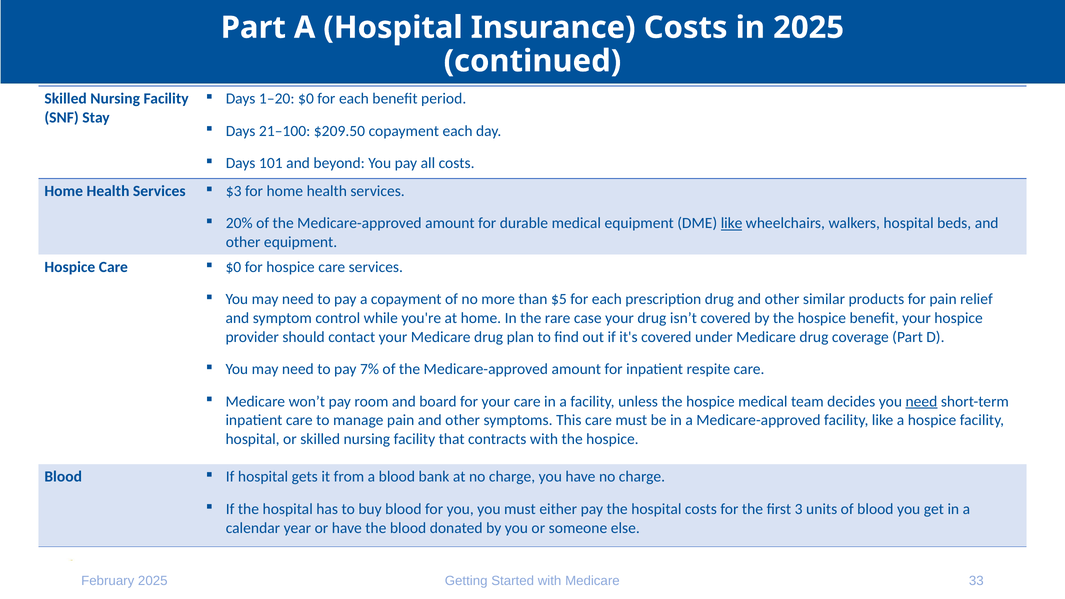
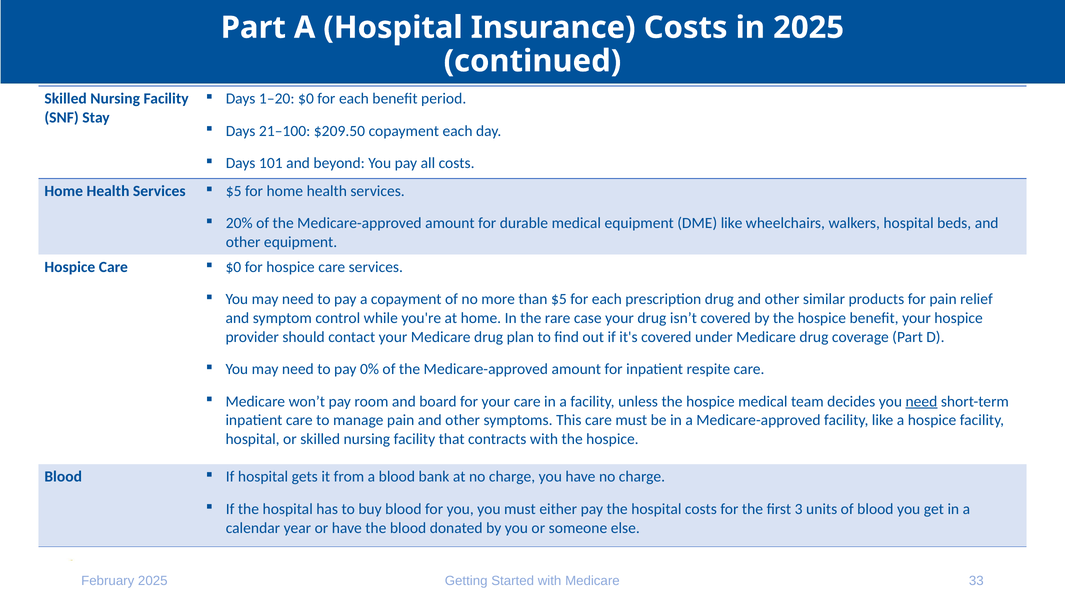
$3 at (234, 191): $3 -> $5
like at (732, 223) underline: present -> none
7%: 7% -> 0%
